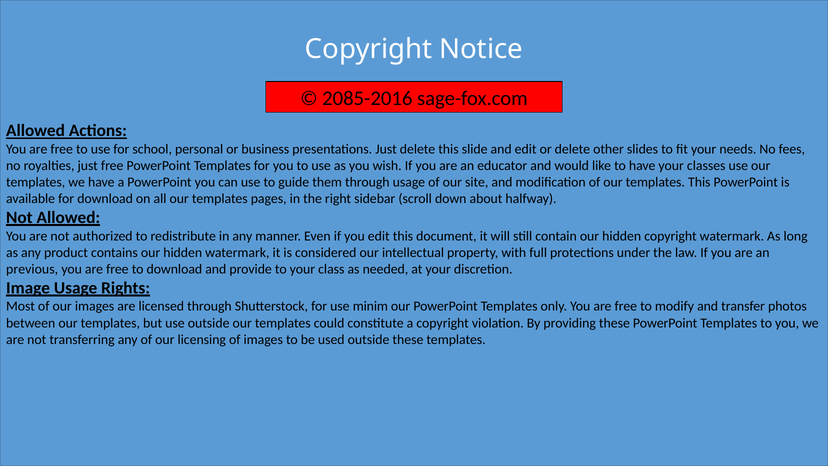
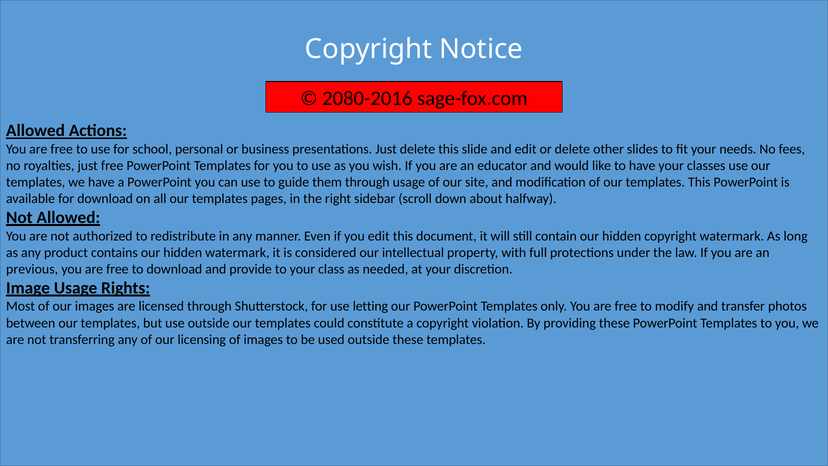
2085-2016: 2085-2016 -> 2080-2016
minim: minim -> letting
